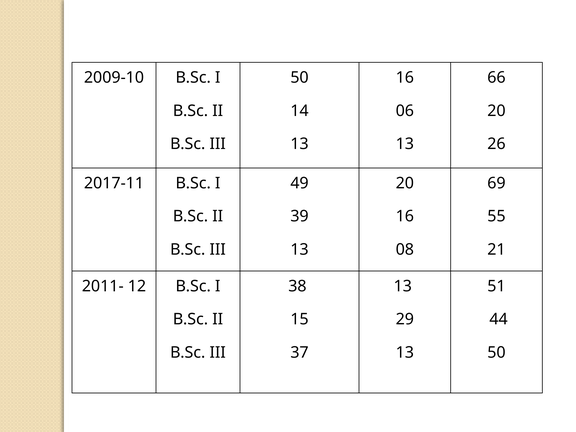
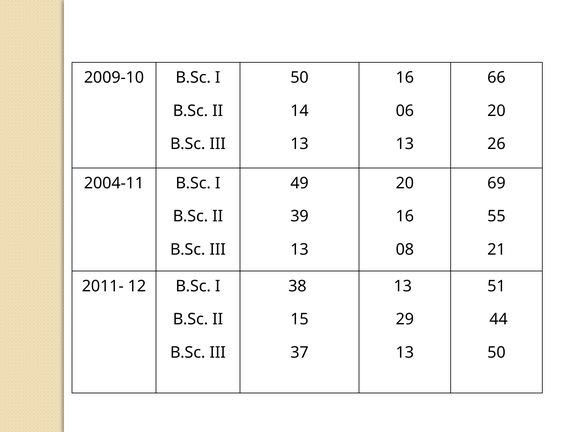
2017-11: 2017-11 -> 2004-11
